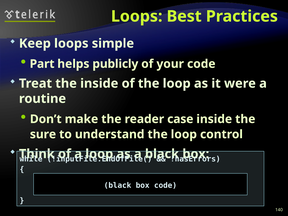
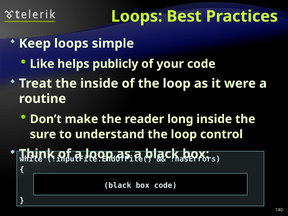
Part: Part -> Like
case: case -> long
